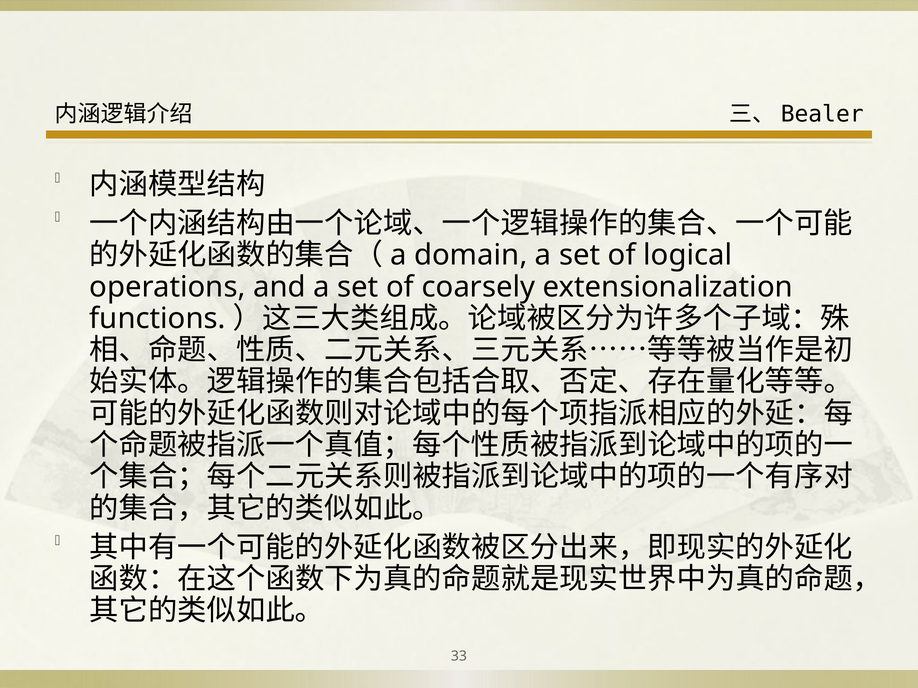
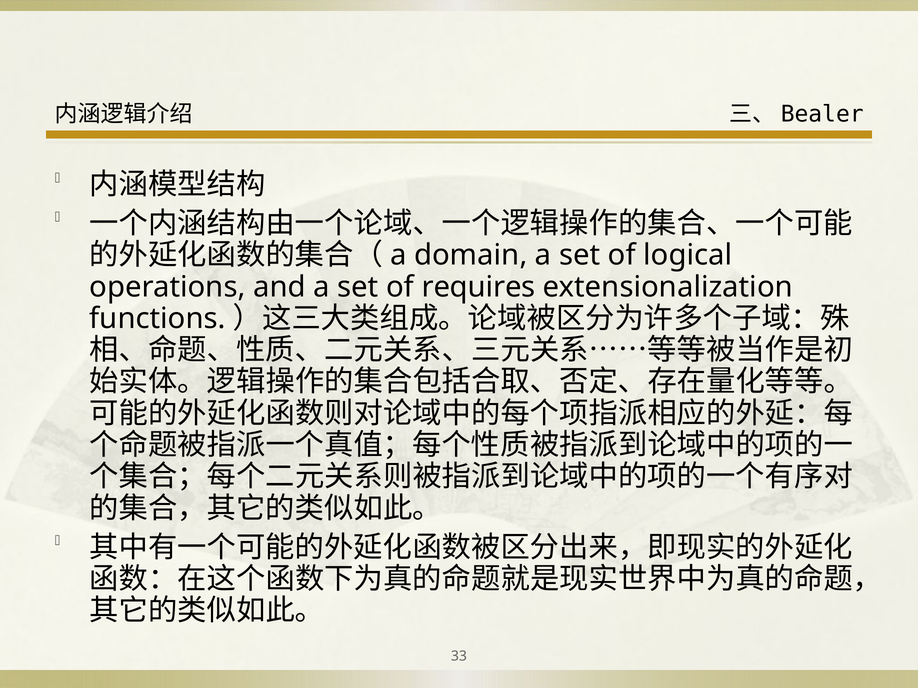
coarsely: coarsely -> requires
